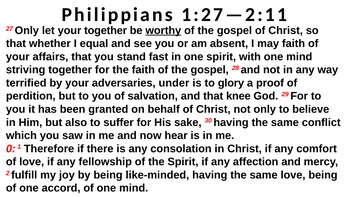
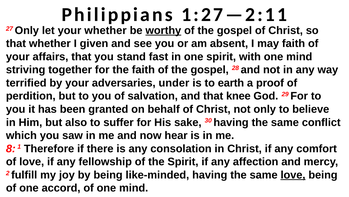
your together: together -> whether
equal: equal -> given
glory: glory -> earth
0: 0 -> 8
love at (293, 174) underline: none -> present
